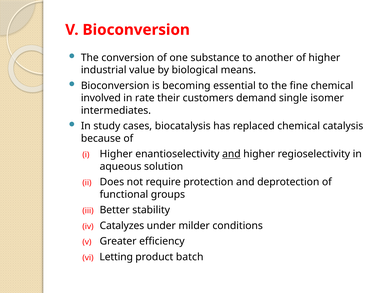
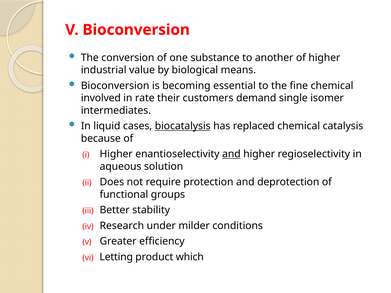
study: study -> liquid
biocatalysis underline: none -> present
Catalyzes: Catalyzes -> Research
batch: batch -> which
